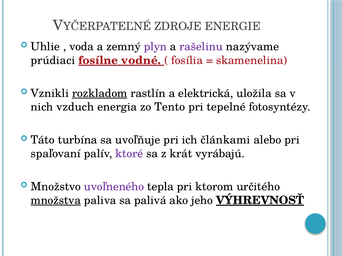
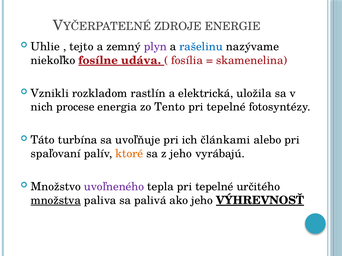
voda: voda -> tejto
rašelinu colour: purple -> blue
prúdiaci: prúdiaci -> niekoľko
vodné: vodné -> udáva
rozkladom underline: present -> none
vzduch: vzduch -> procese
ktoré colour: purple -> orange
z krát: krát -> jeho
tepla pri ktorom: ktorom -> tepelné
